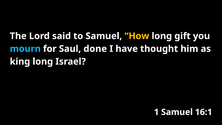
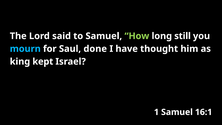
How colour: yellow -> light green
gift: gift -> still
king long: long -> kept
